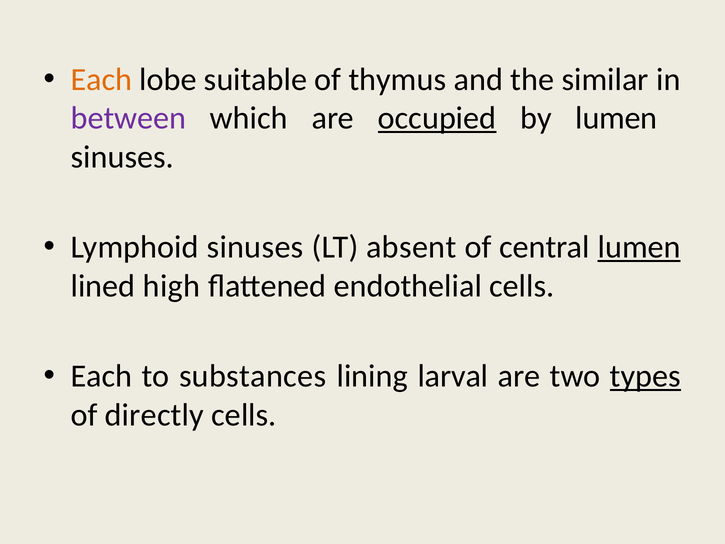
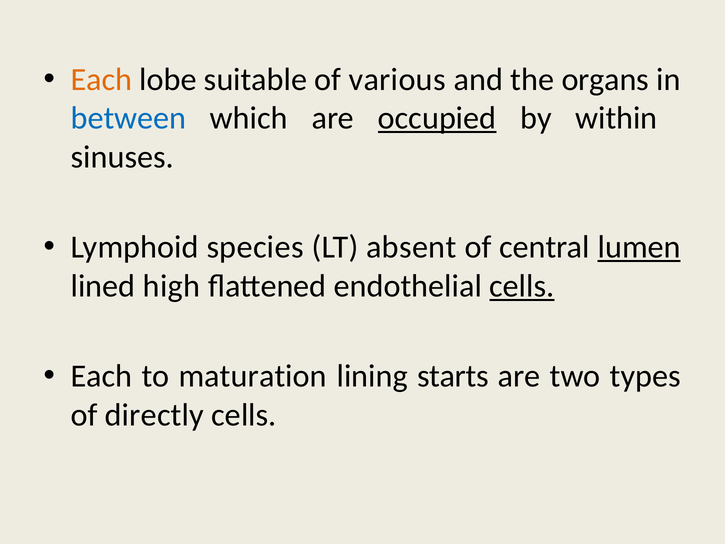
thymus: thymus -> various
similar: similar -> organs
between colour: purple -> blue
by lumen: lumen -> within
Lymphoid sinuses: sinuses -> species
cells at (522, 286) underline: none -> present
substances: substances -> maturation
larval: larval -> starts
types underline: present -> none
